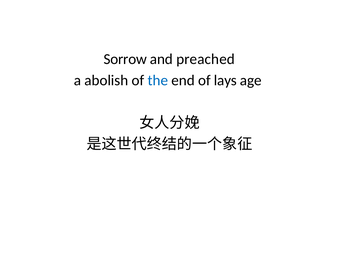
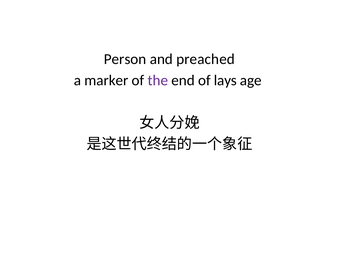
Sorrow: Sorrow -> Person
abolish: abolish -> marker
the colour: blue -> purple
